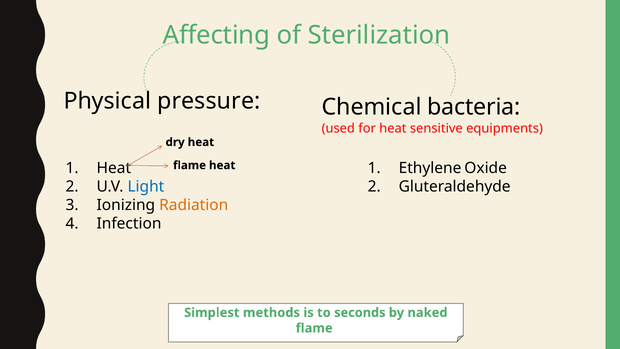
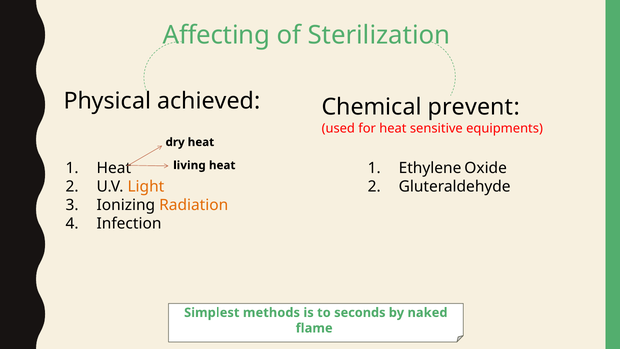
pressure: pressure -> achieved
bacteria: bacteria -> prevent
flame at (190, 165): flame -> living
Light colour: blue -> orange
